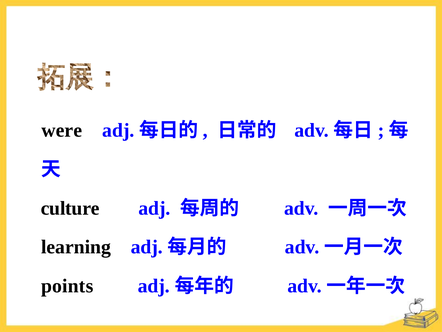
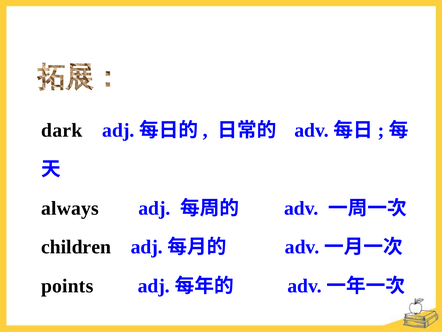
were: were -> dark
culture: culture -> always
learning: learning -> children
